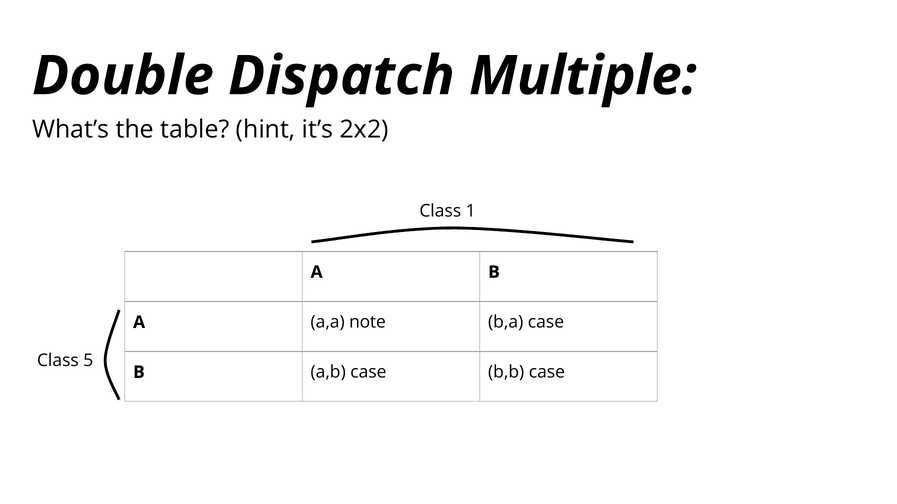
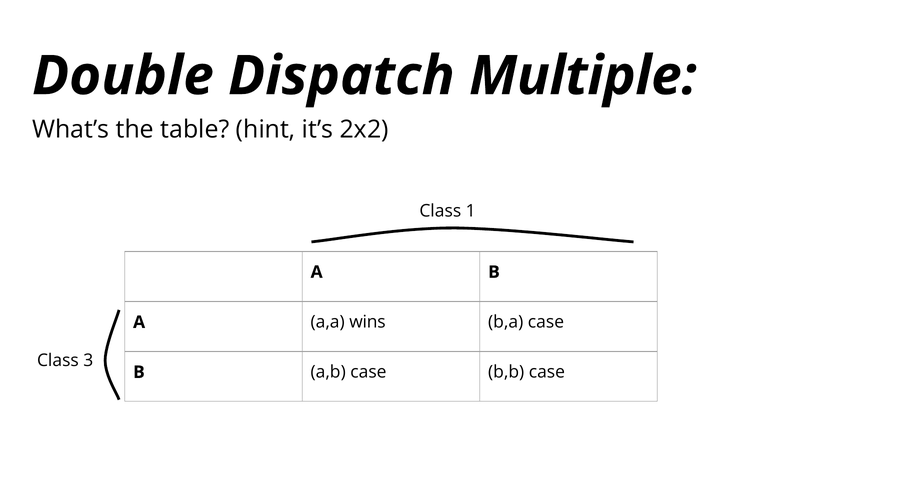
note: note -> wins
5: 5 -> 3
